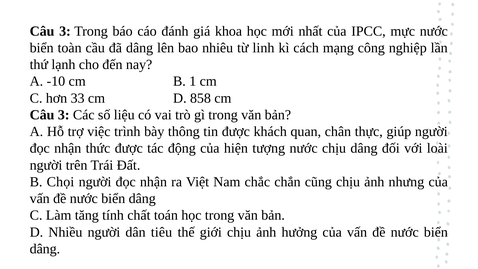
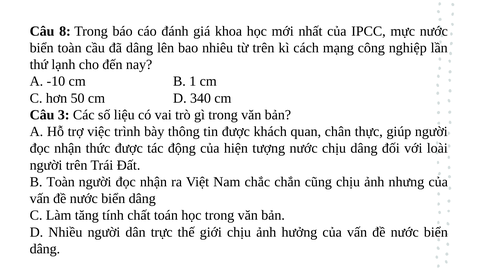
3 at (65, 31): 3 -> 8
từ linh: linh -> trên
33: 33 -> 50
858: 858 -> 340
B Chọi: Chọi -> Toàn
tiêu: tiêu -> trực
